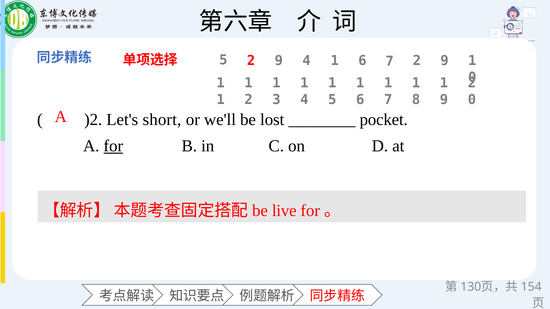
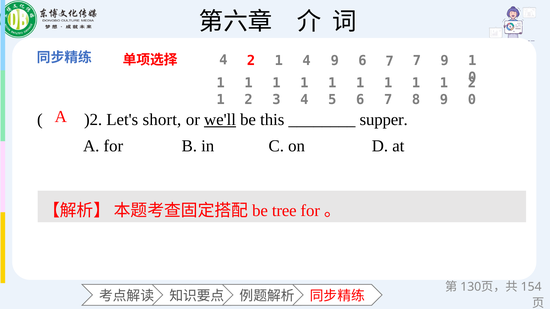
5 at (223, 60): 5 -> 4
9 at (279, 61): 9 -> 1
1 at (335, 61): 1 -> 9
7 2: 2 -> 7
we'll underline: none -> present
lost: lost -> this
pocket: pocket -> supper
for underline: present -> none
live: live -> tree
